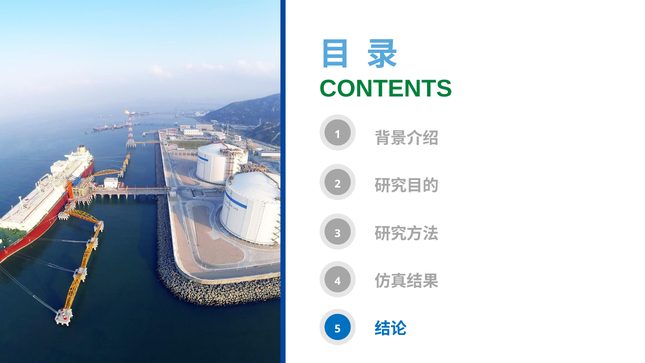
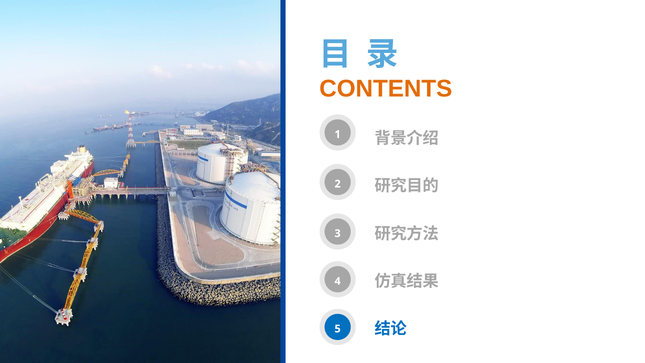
CONTENTS colour: green -> orange
